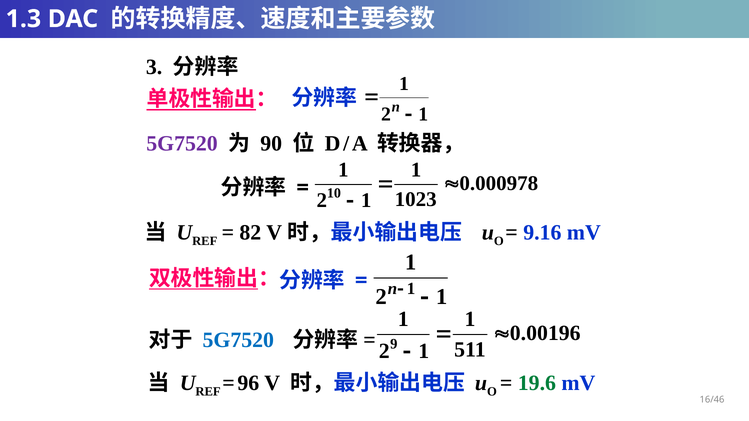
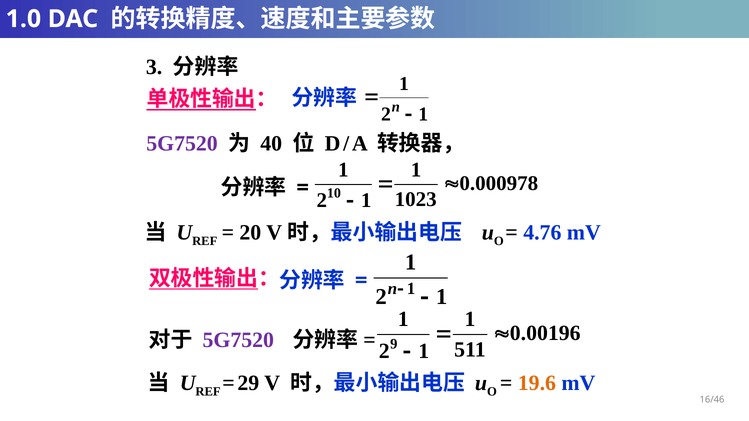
1.3: 1.3 -> 1.0
90: 90 -> 40
82: 82 -> 20
9.16: 9.16 -> 4.76
5G7520 at (238, 340) colour: blue -> purple
96: 96 -> 29
19.6 colour: green -> orange
